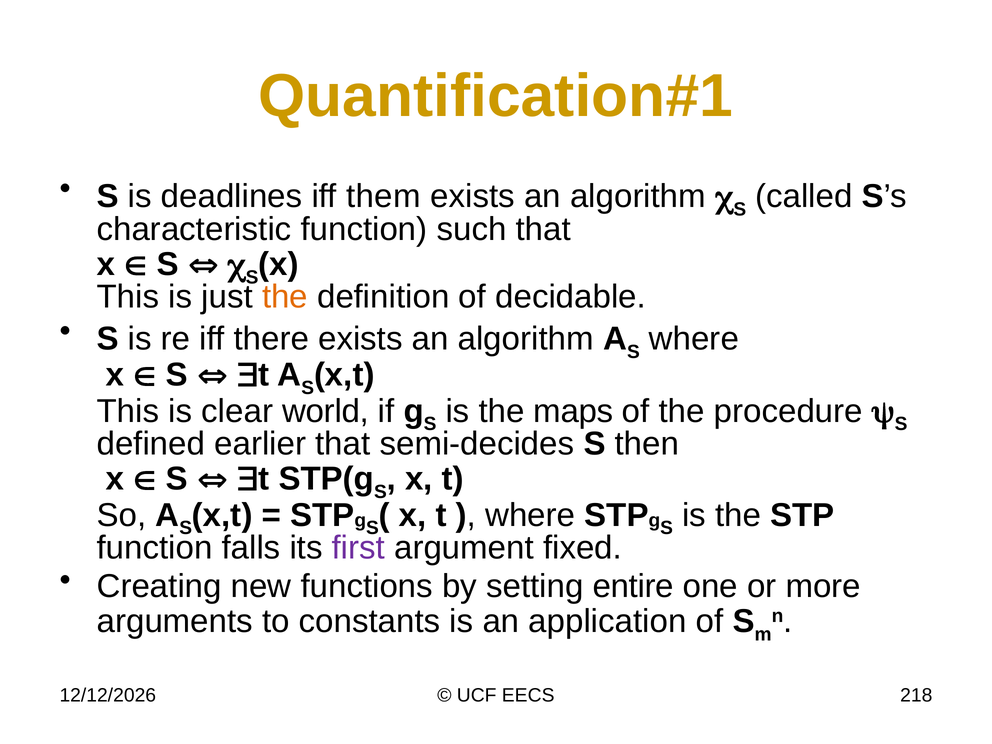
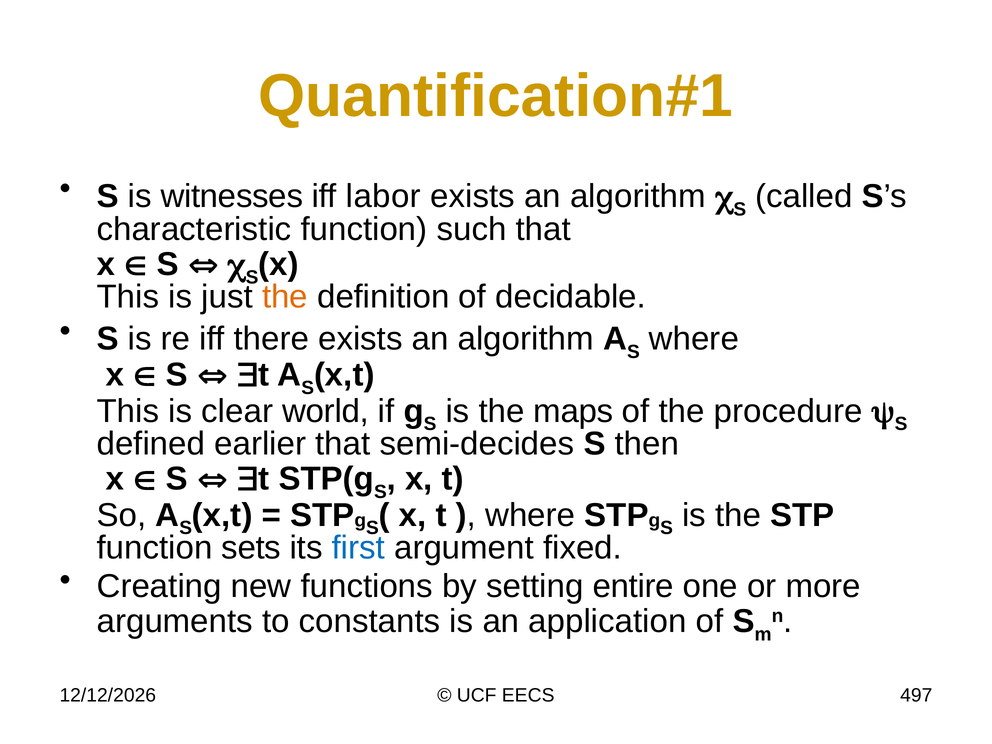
deadlines: deadlines -> witnesses
them: them -> labor
falls: falls -> sets
first colour: purple -> blue
218: 218 -> 497
